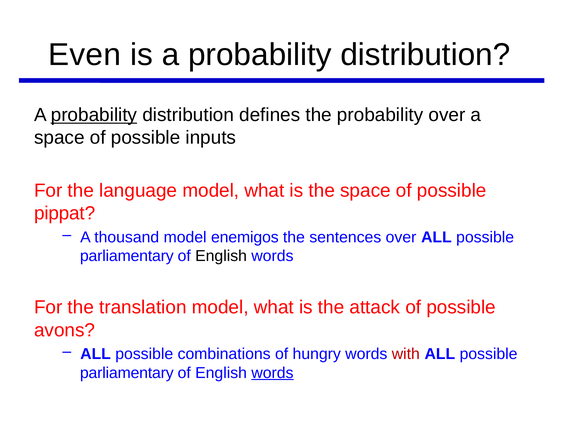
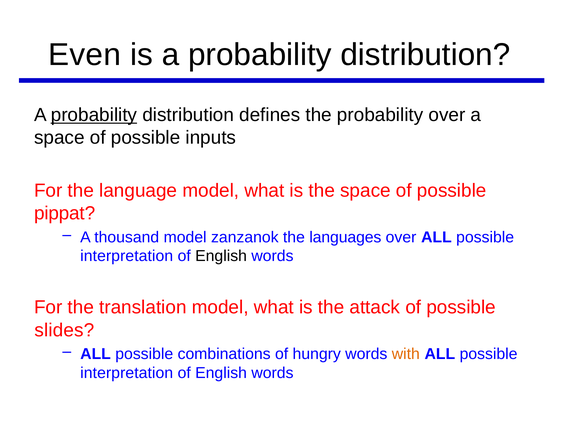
enemigos: enemigos -> zanzanok
sentences: sentences -> languages
parliamentary at (127, 256): parliamentary -> interpretation
avons: avons -> slides
with colour: red -> orange
parliamentary at (127, 373): parliamentary -> interpretation
words at (272, 373) underline: present -> none
